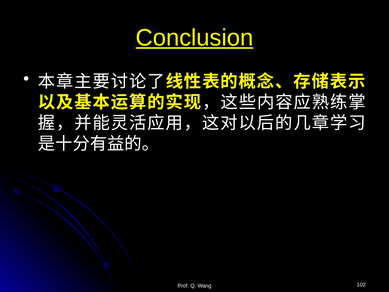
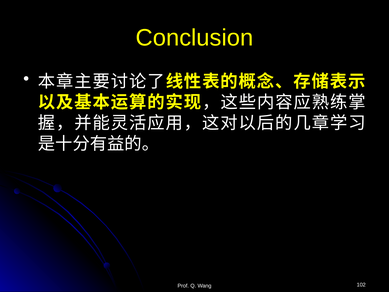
Conclusion underline: present -> none
